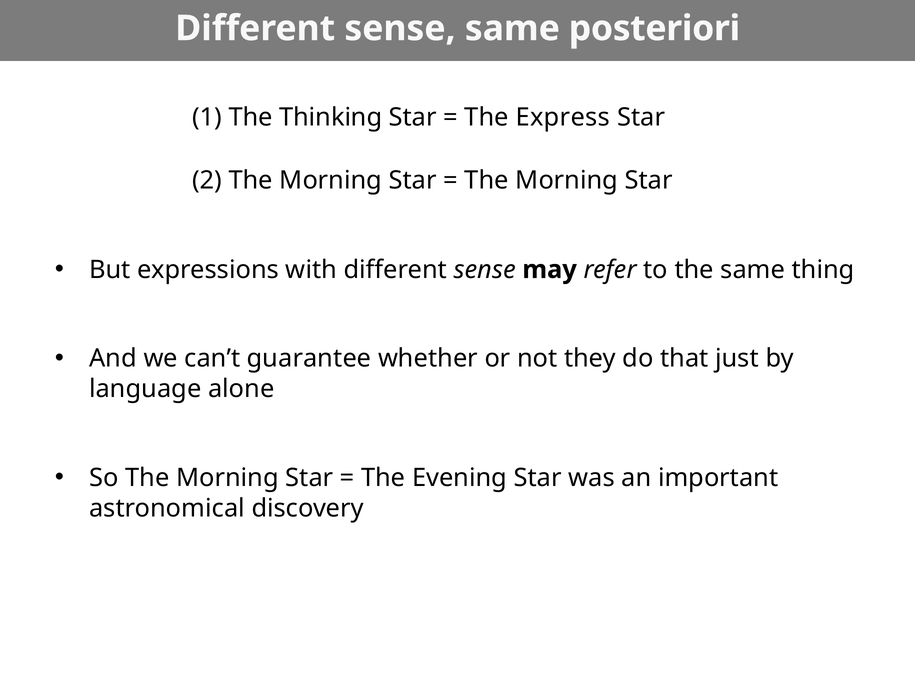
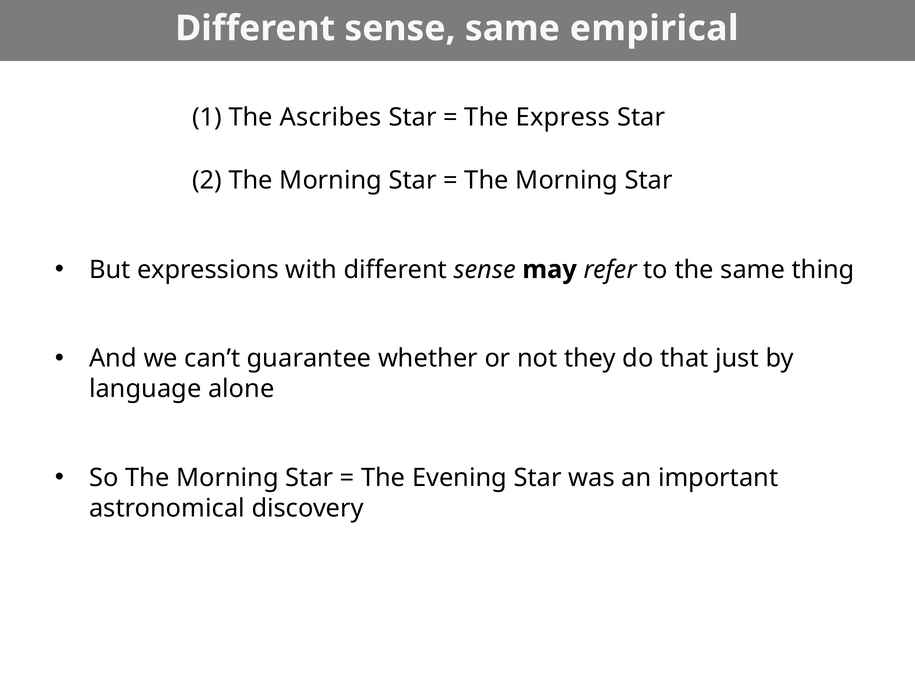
posteriori: posteriori -> empirical
Thinking: Thinking -> Ascribes
